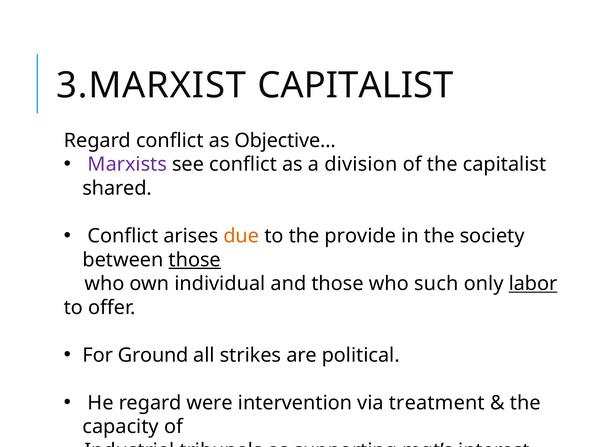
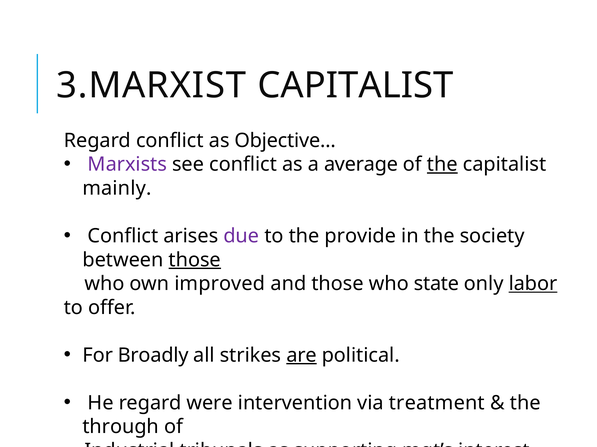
division: division -> average
the at (442, 165) underline: none -> present
shared: shared -> mainly
due colour: orange -> purple
individual: individual -> improved
such: such -> state
Ground: Ground -> Broadly
are underline: none -> present
capacity: capacity -> through
